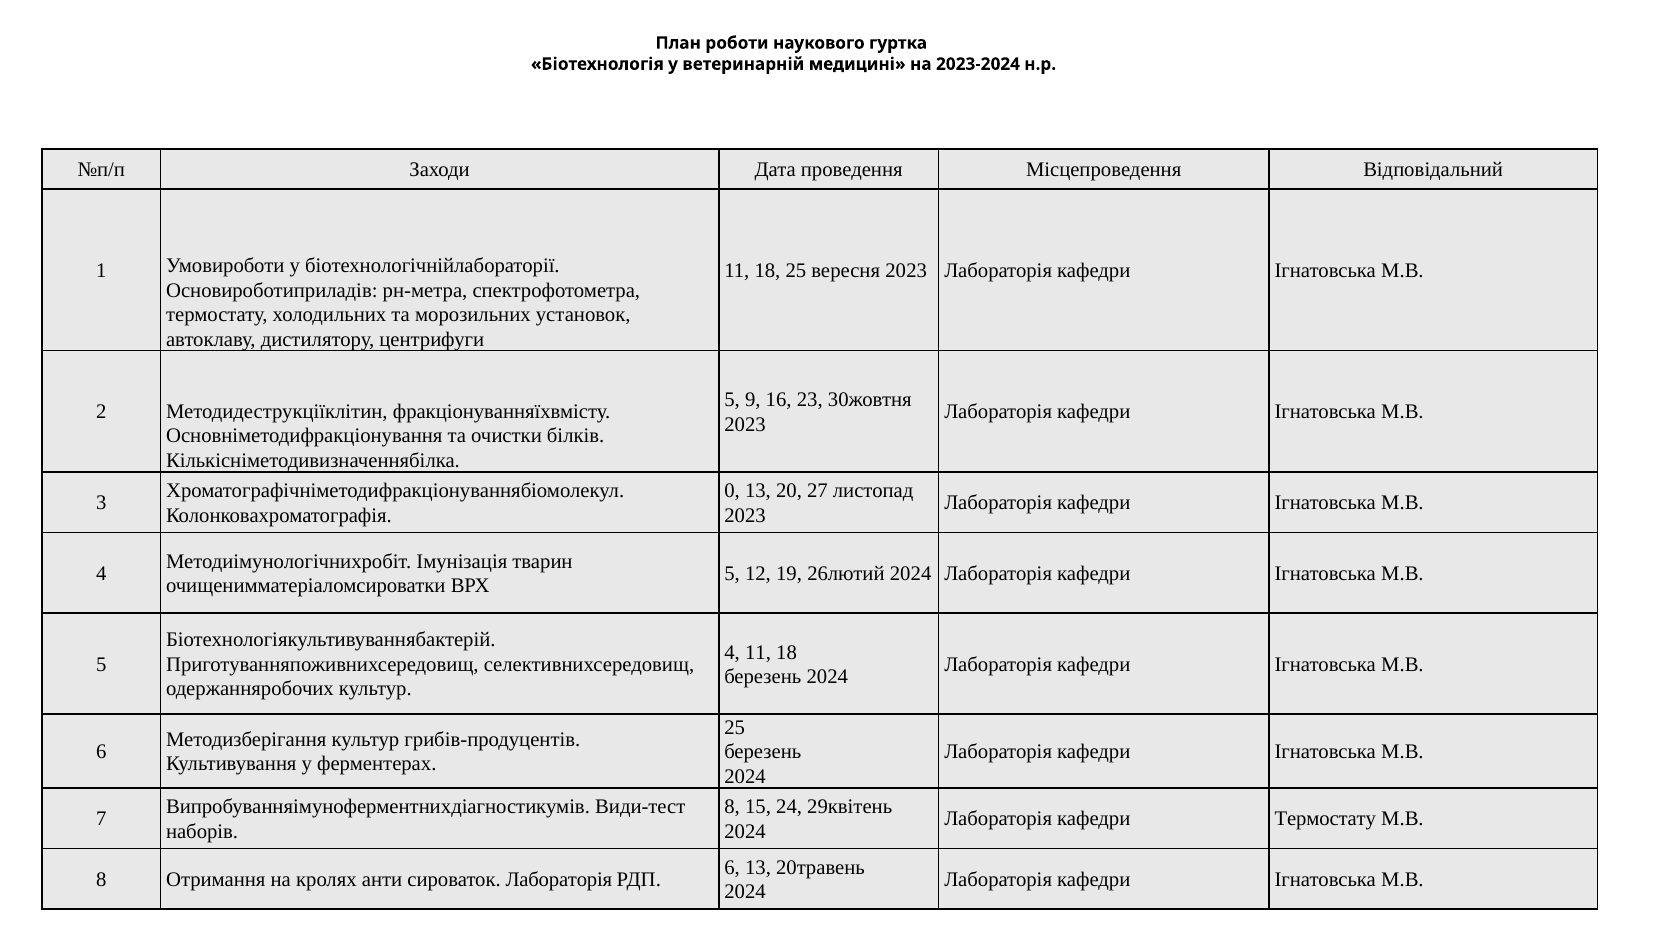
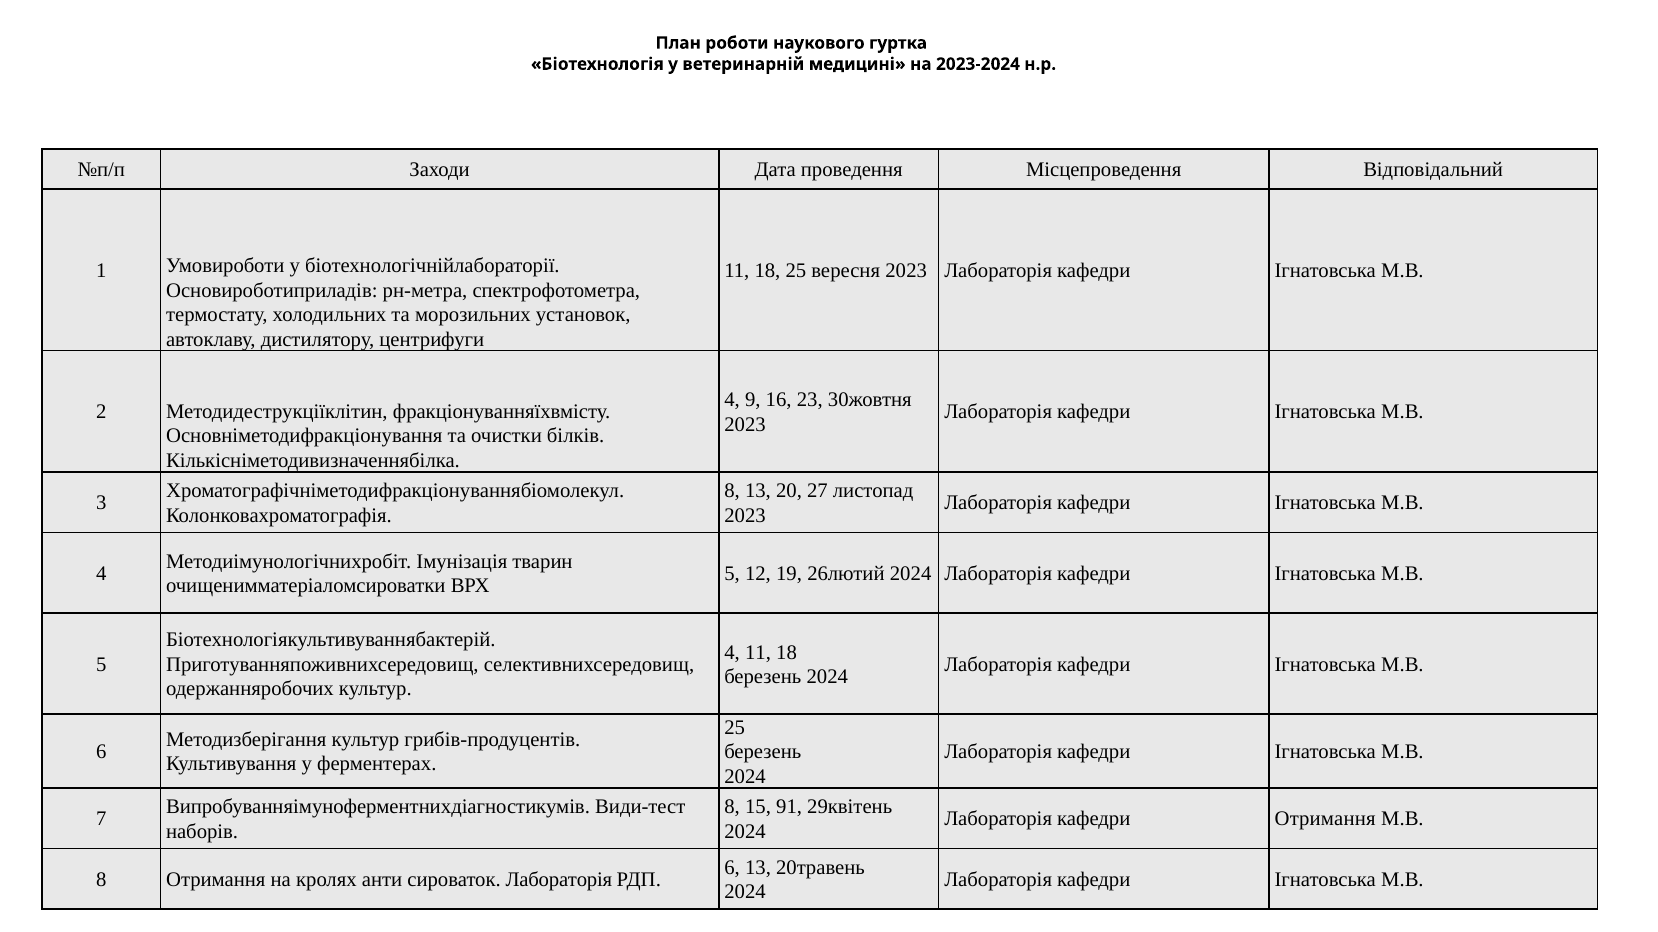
5 at (732, 400): 5 -> 4
0 at (732, 491): 0 -> 8
24: 24 -> 91
кафедри Термостату: Термостату -> Отримання
